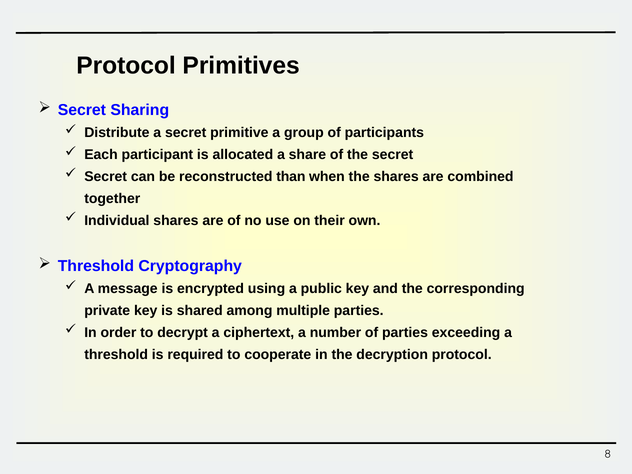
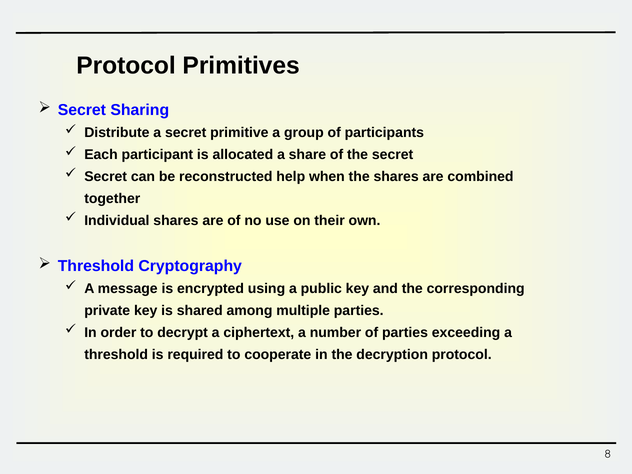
than: than -> help
